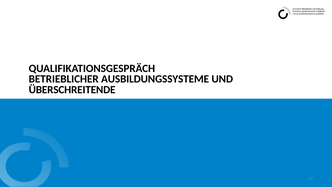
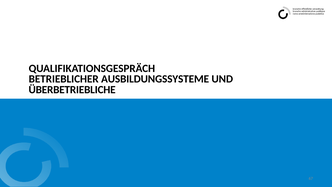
ÜBERSCHREITENDE: ÜBERSCHREITENDE -> ÜBERBETRIEBLICHE
